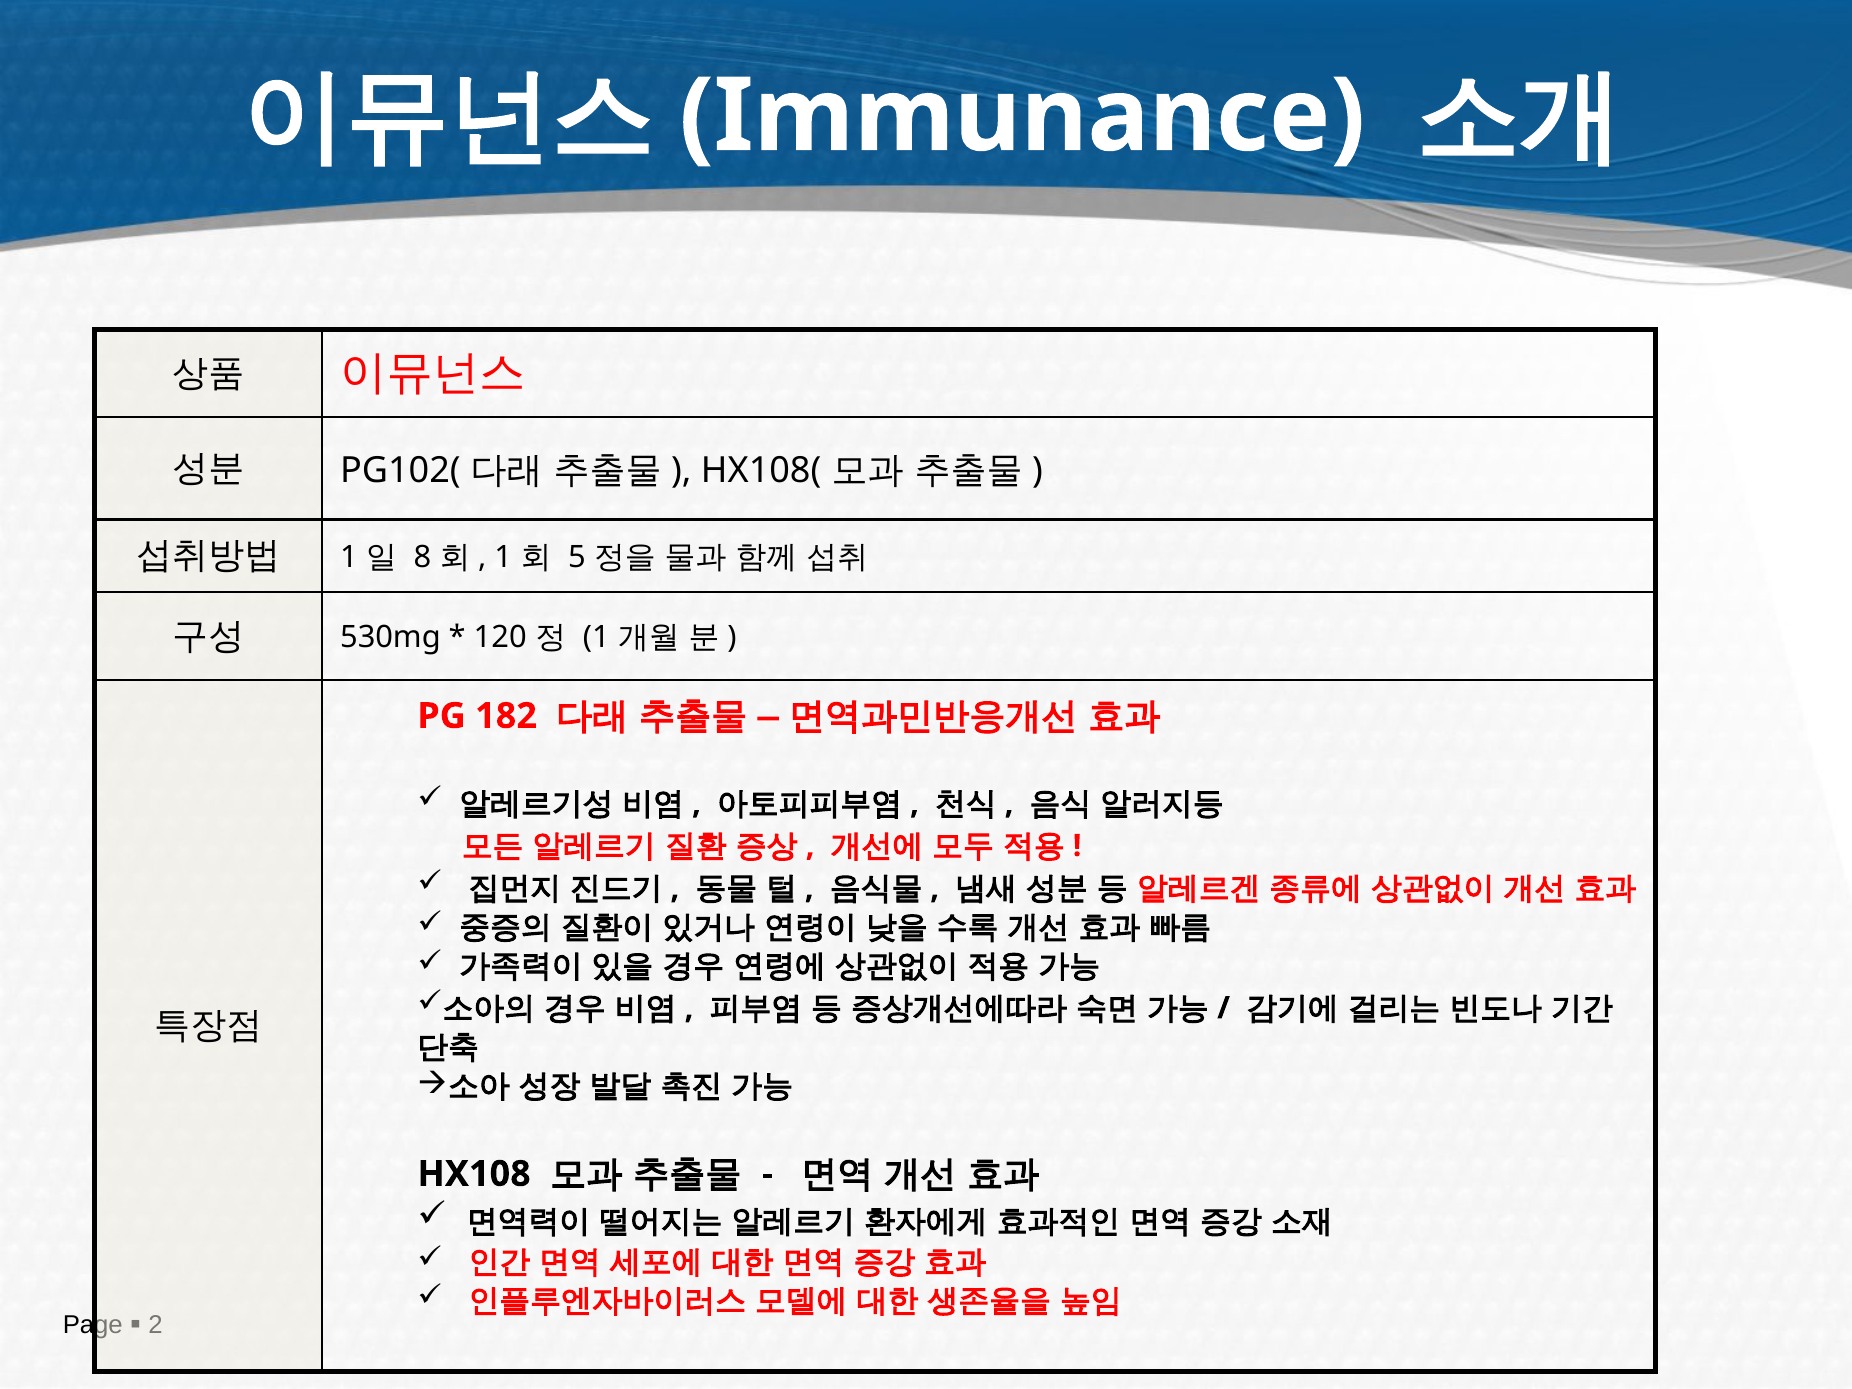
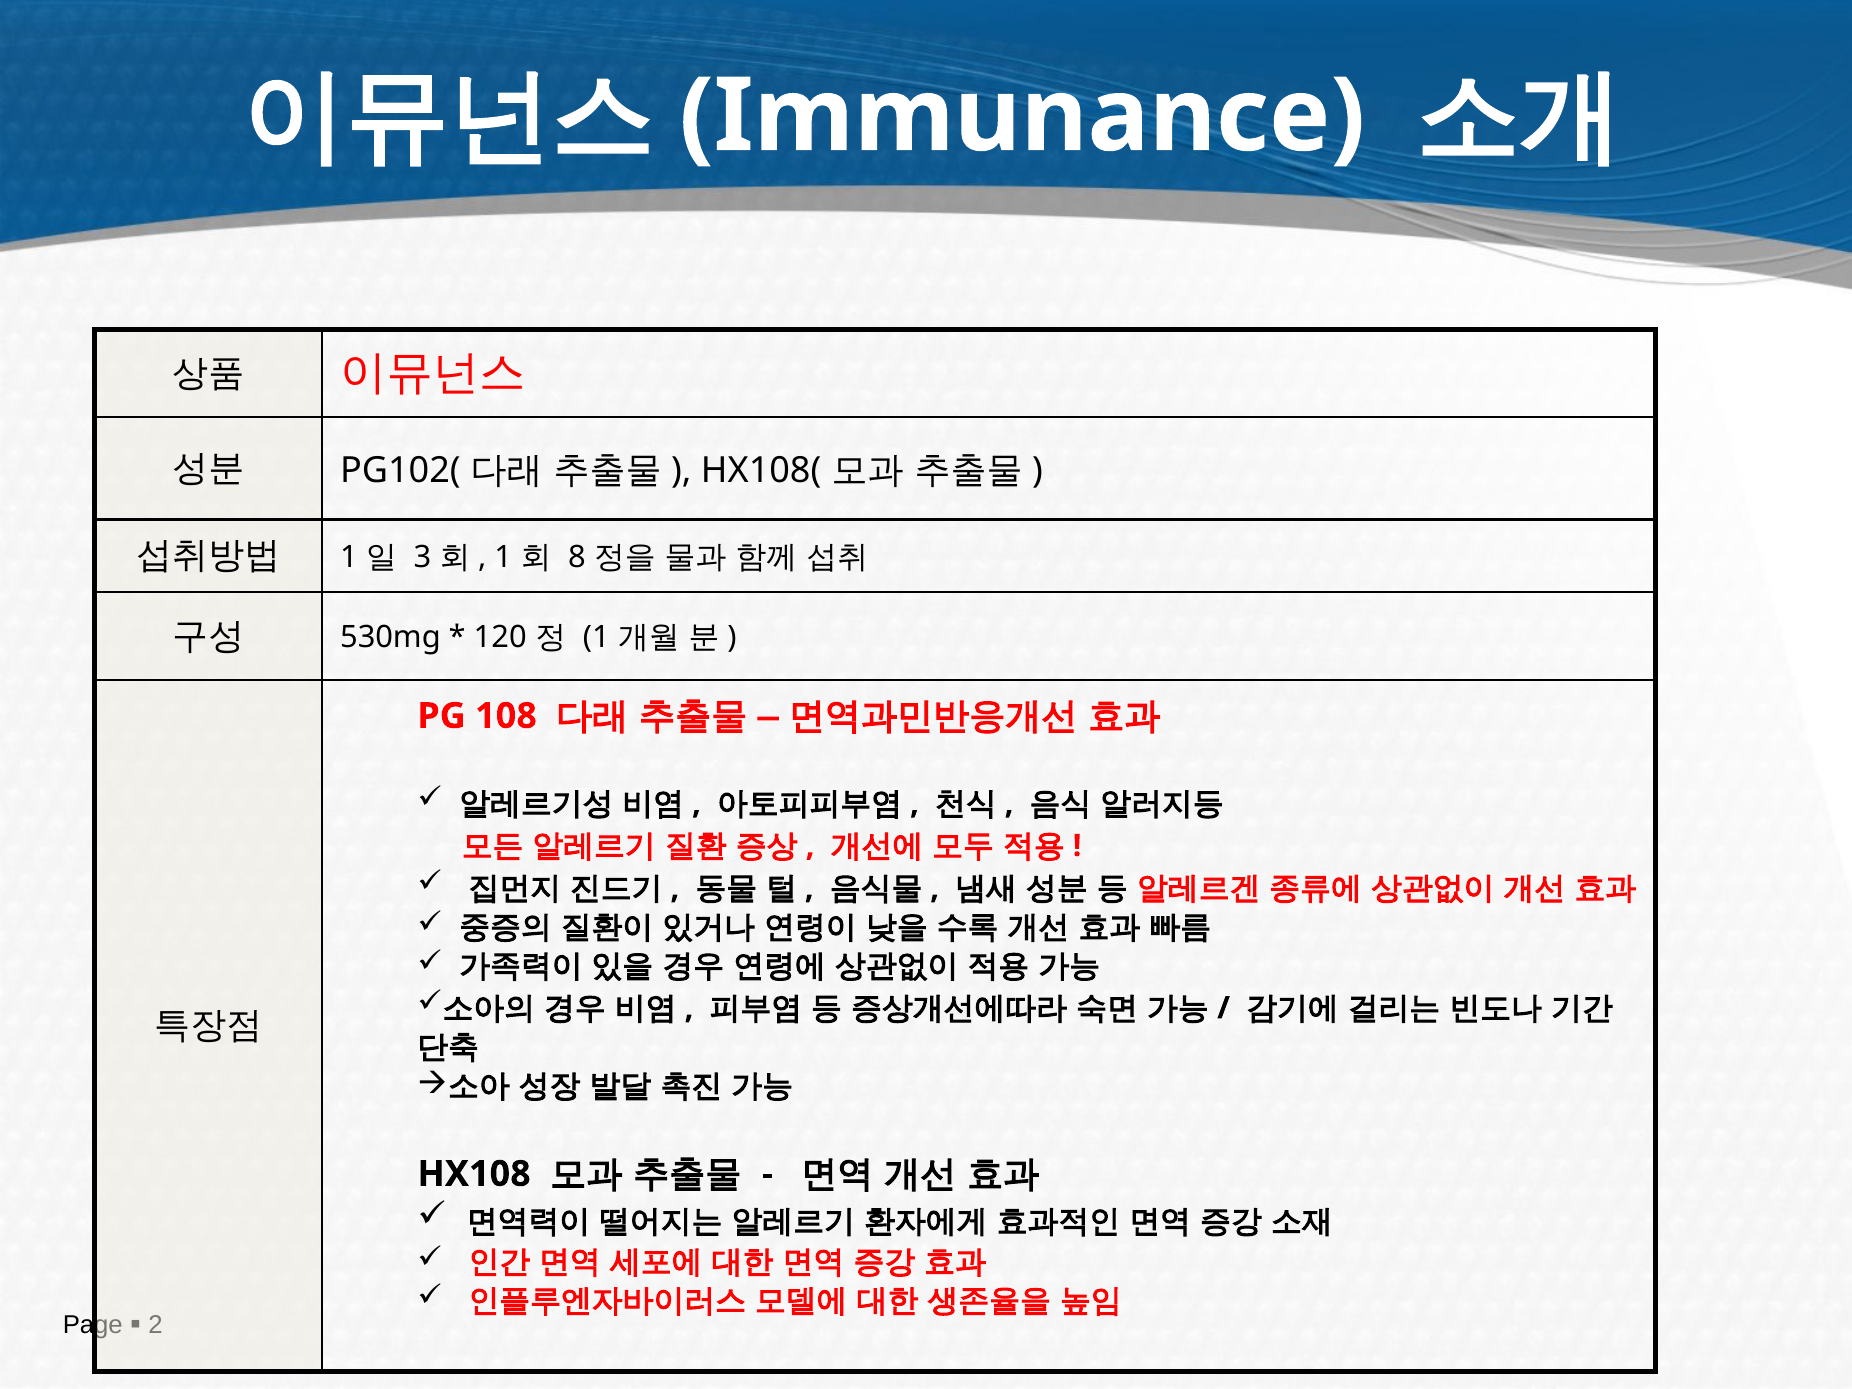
8: 8 -> 3
5: 5 -> 8
182: 182 -> 108
